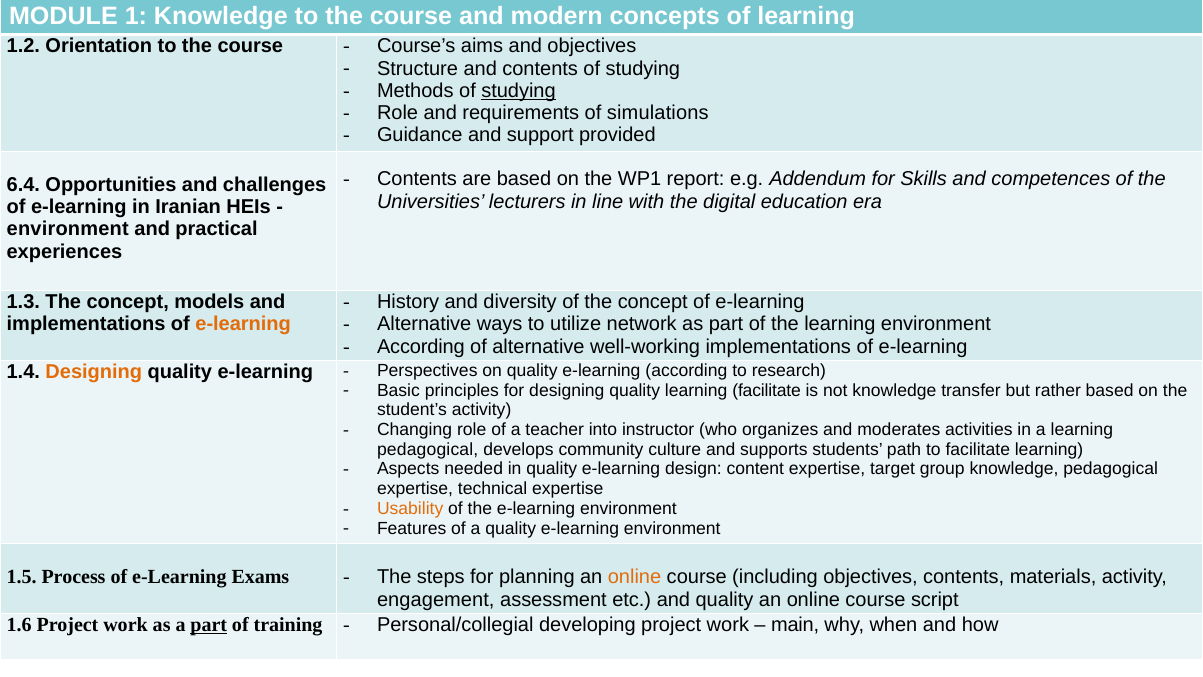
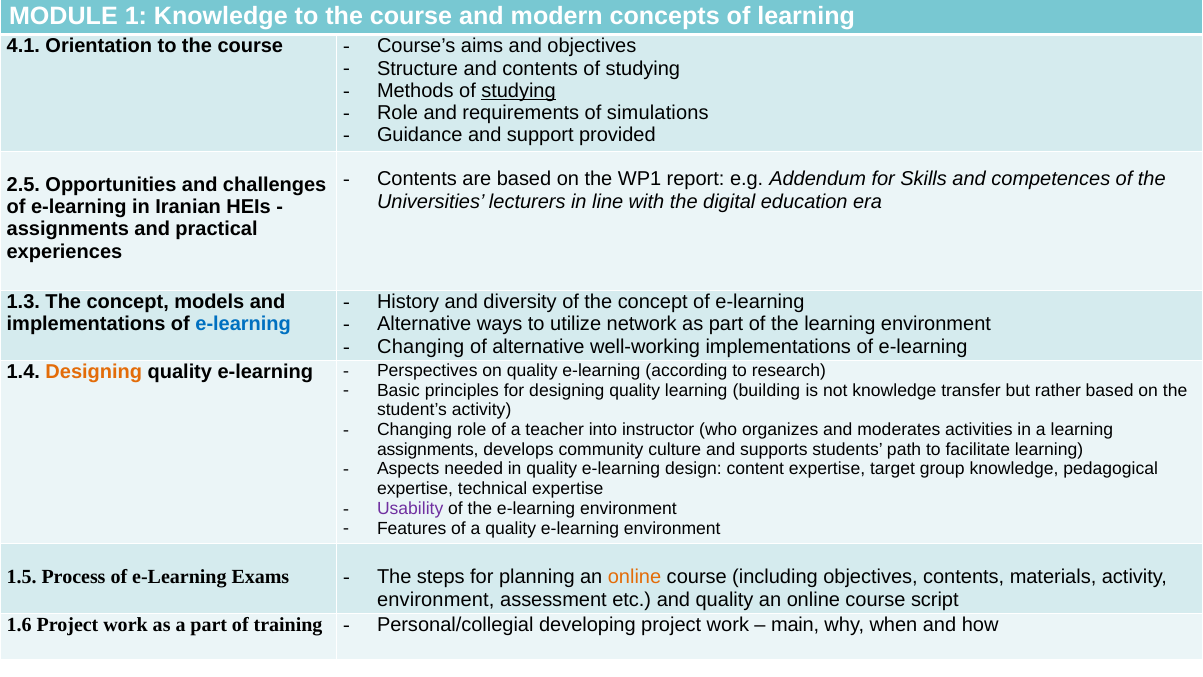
1.2: 1.2 -> 4.1
6.4: 6.4 -> 2.5
environment at (68, 229): environment -> assignments
e-learning at (243, 324) colour: orange -> blue
According at (421, 346): According -> Changing
learning facilitate: facilitate -> building
pedagogical at (428, 449): pedagogical -> assignments
Usability colour: orange -> purple
engagement at (436, 599): engagement -> environment
part at (209, 624) underline: present -> none
